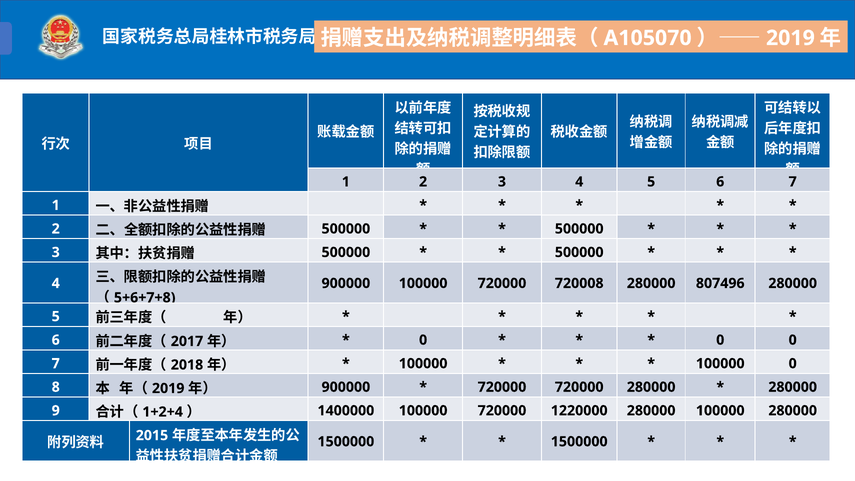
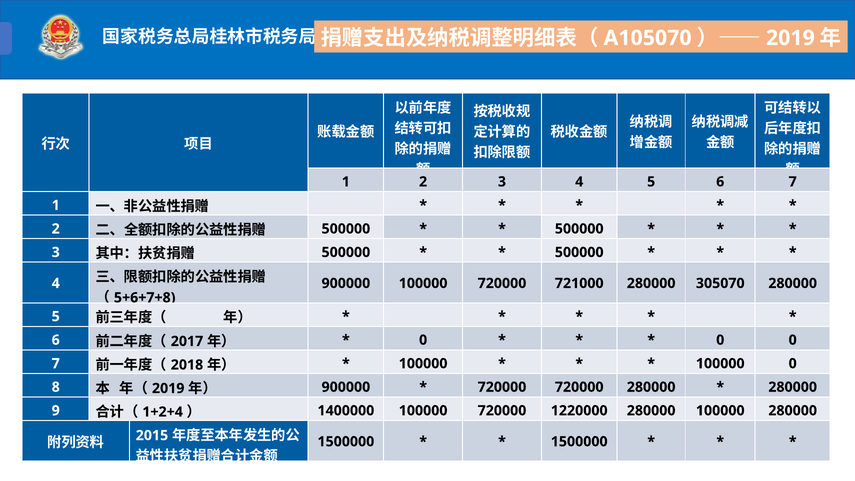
720008: 720008 -> 721000
807496: 807496 -> 305070
